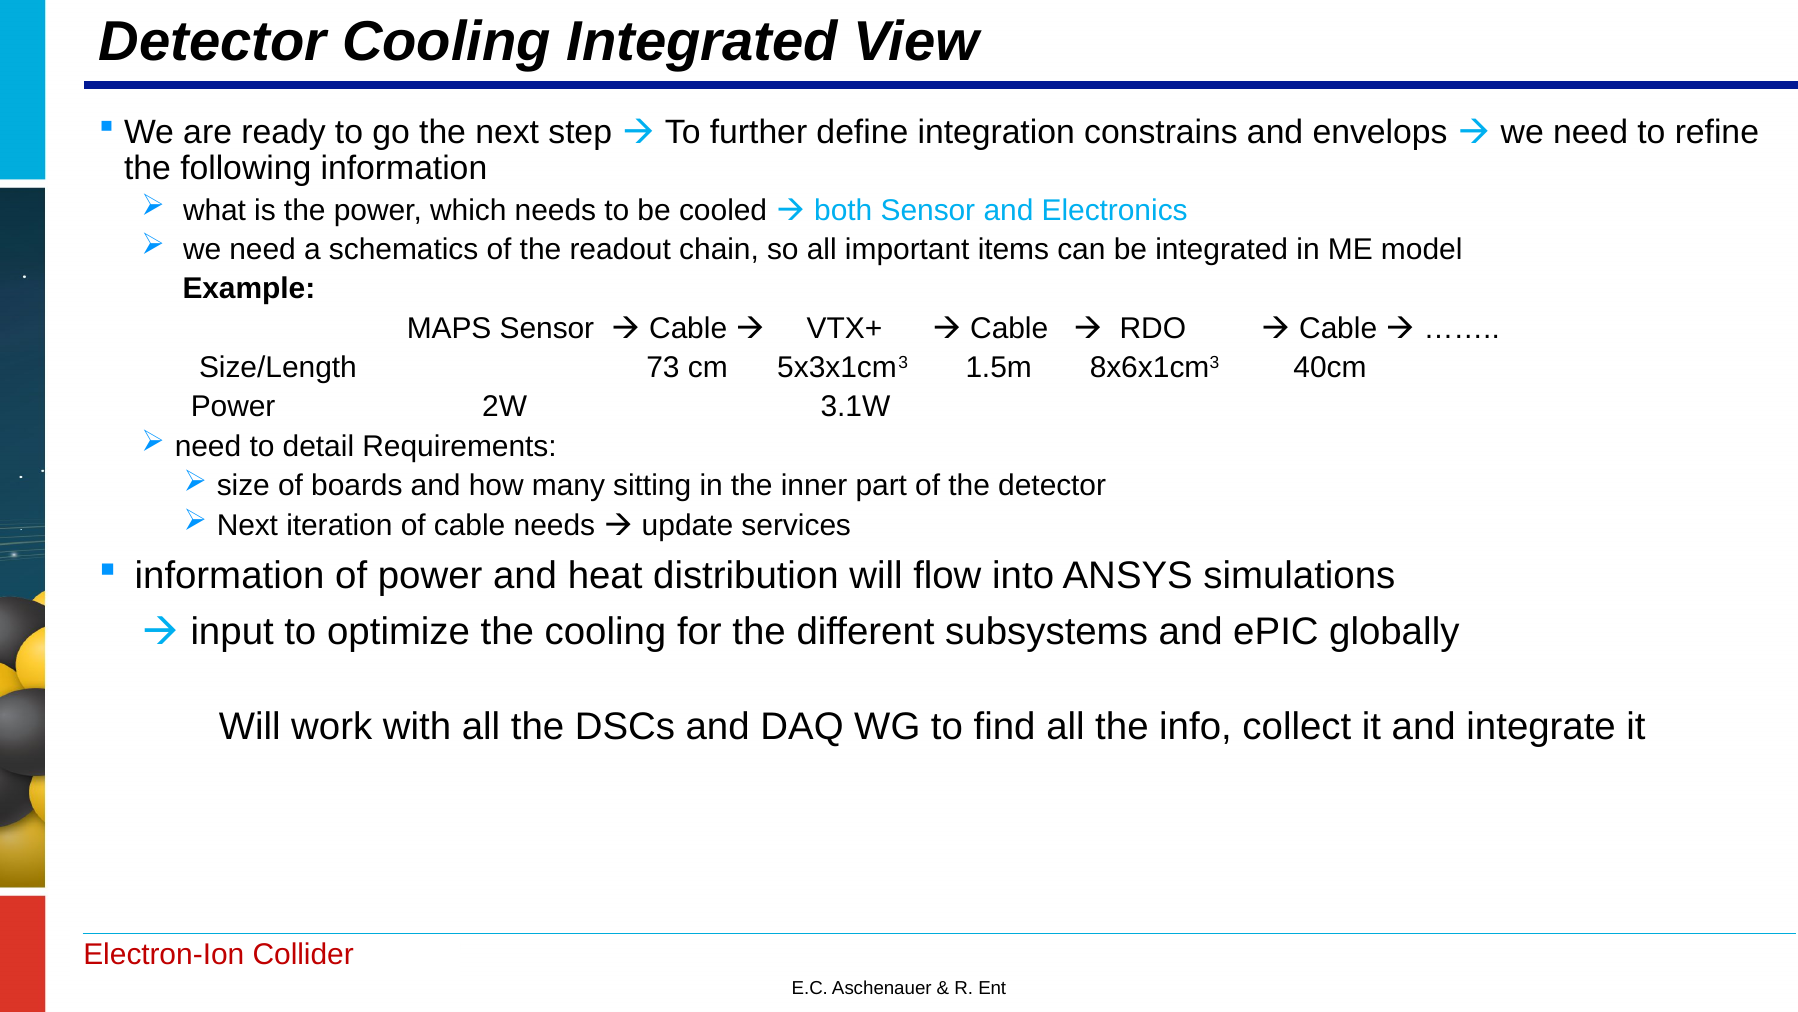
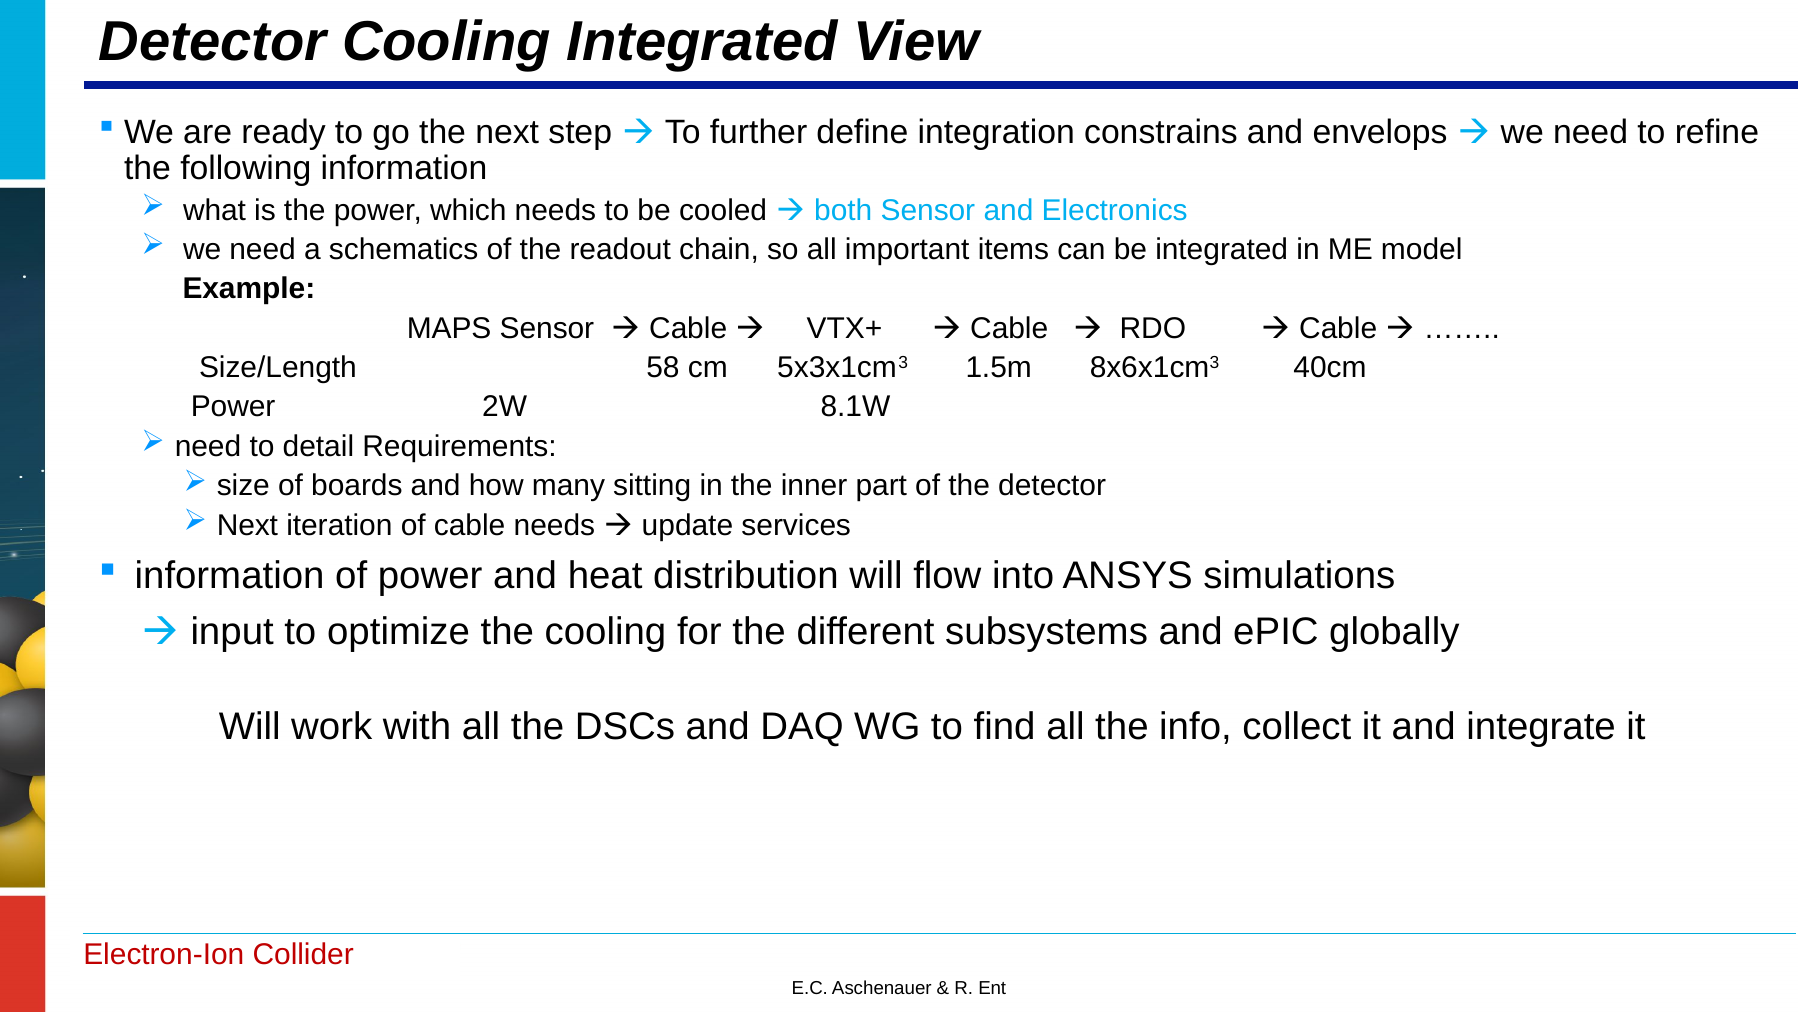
73: 73 -> 58
3.1W: 3.1W -> 8.1W
